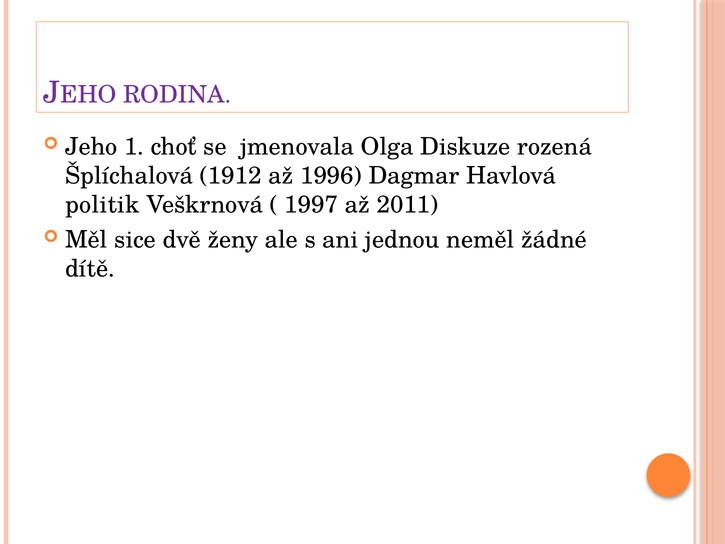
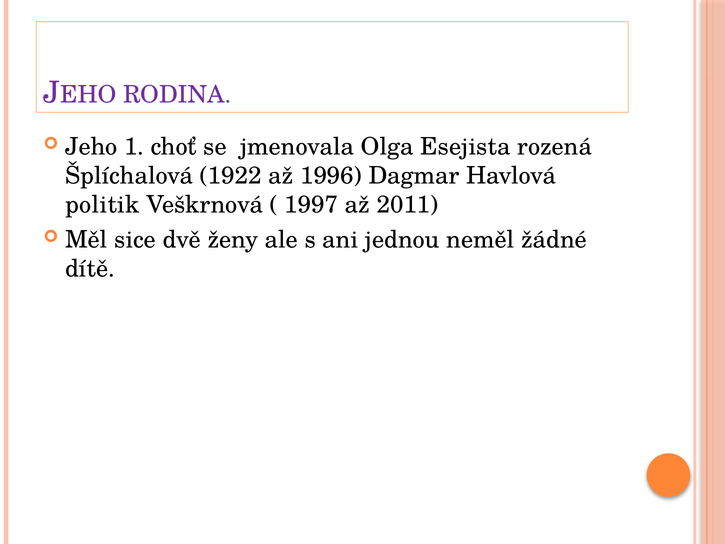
Diskuze: Diskuze -> Esejista
1912: 1912 -> 1922
